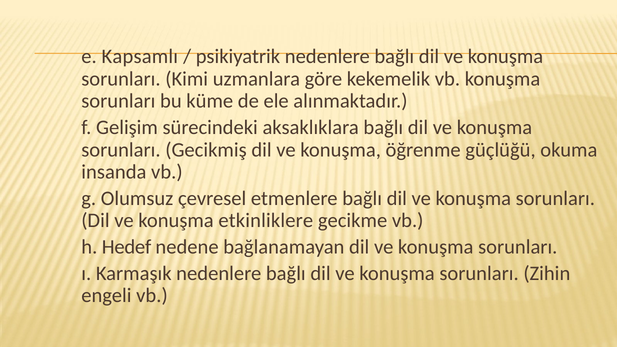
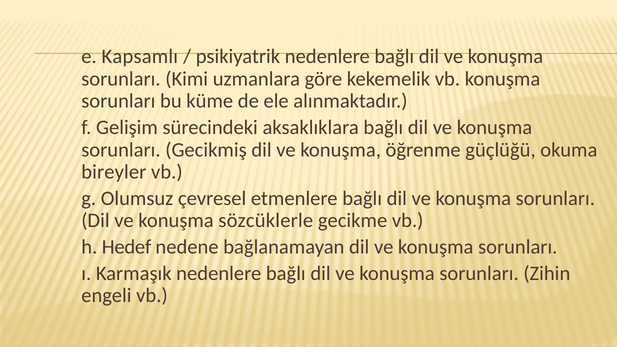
insanda: insanda -> bireyler
etkinliklere: etkinliklere -> sözcüklerle
